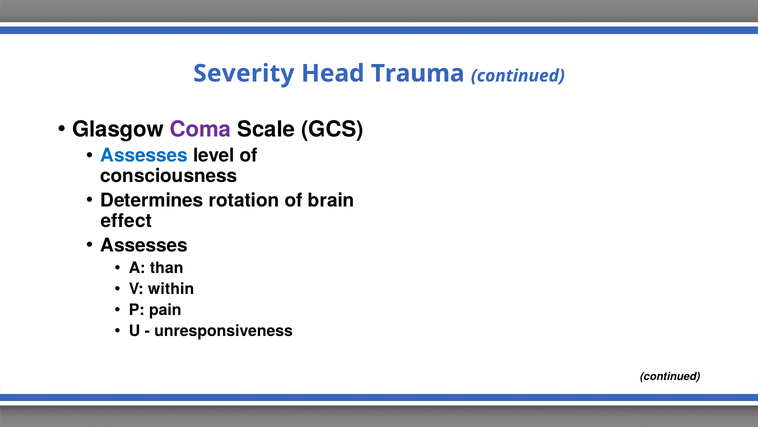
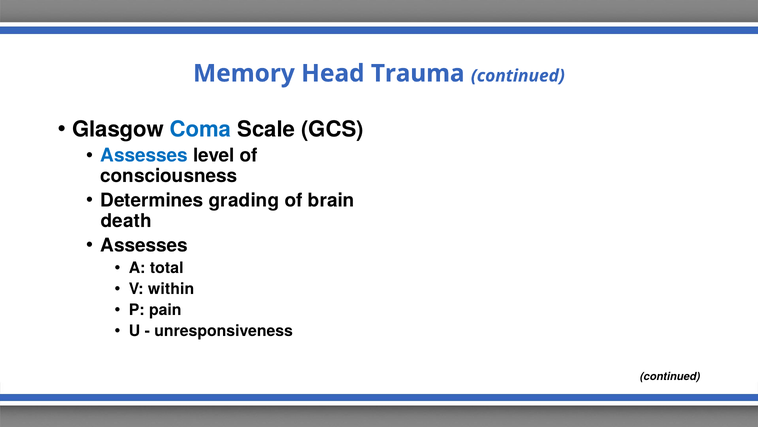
Severity: Severity -> Memory
Coma colour: purple -> blue
rotation: rotation -> grading
effect: effect -> death
than: than -> total
